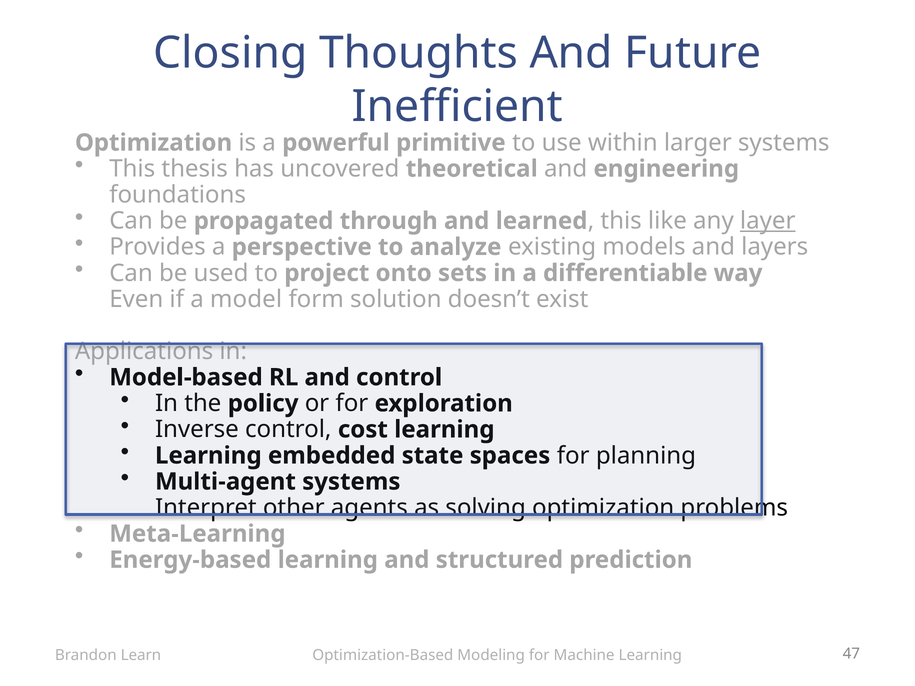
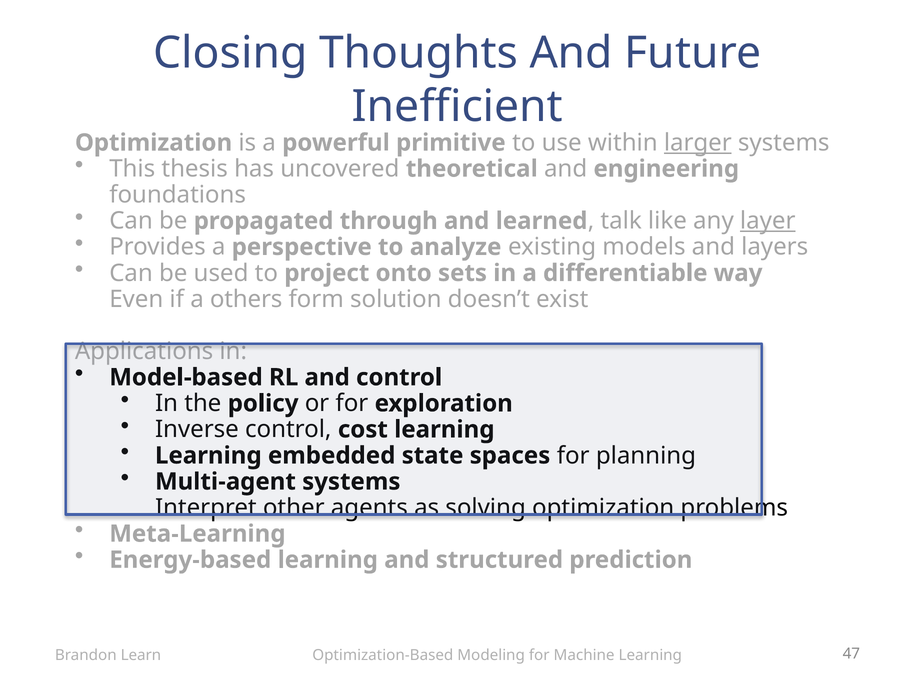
larger underline: none -> present
this at (621, 221): this -> talk
model: model -> others
